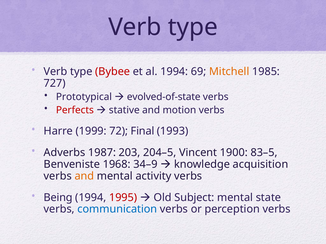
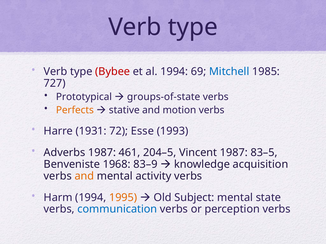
Mitchell colour: orange -> blue
evolved-of-state: evolved-of-state -> groups-of-state
Perfects colour: red -> orange
1999: 1999 -> 1931
Final: Final -> Esse
203: 203 -> 461
Vincent 1900: 1900 -> 1987
34–9: 34–9 -> 83–9
Being: Being -> Harm
1995 colour: red -> orange
